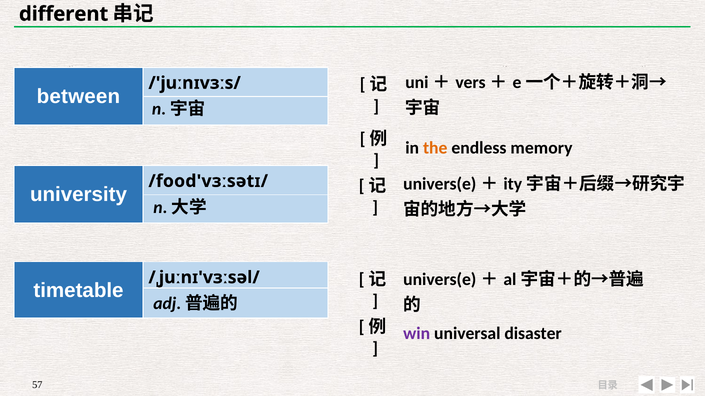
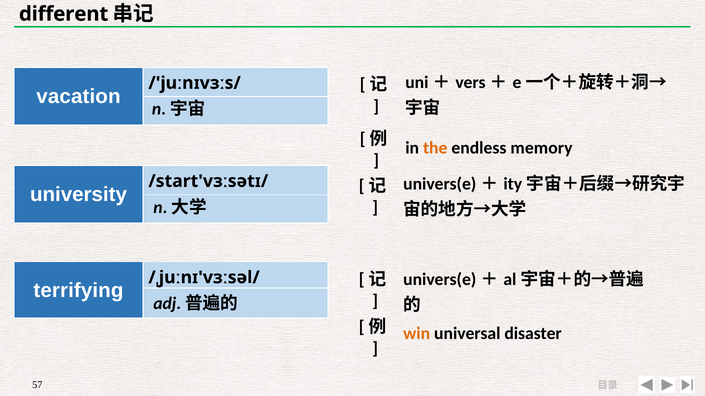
between: between -> vacation
/food'vɜːsətɪ/: /food'vɜːsətɪ/ -> /start'vɜːsətɪ/
timetable: timetable -> terrifying
win colour: purple -> orange
